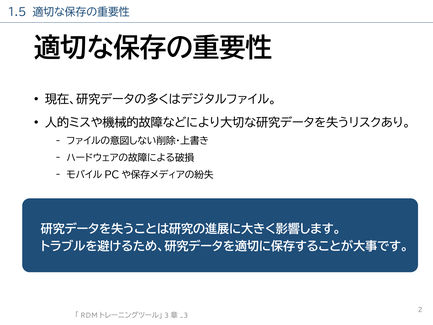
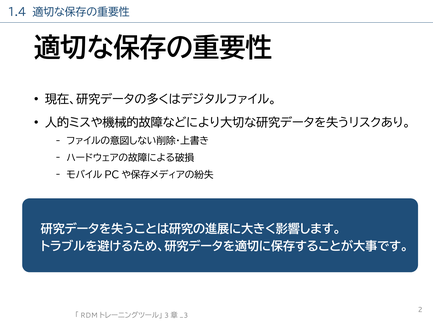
1.5: 1.5 -> 1.4
